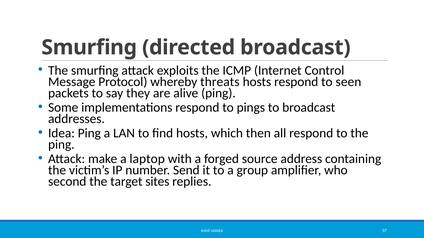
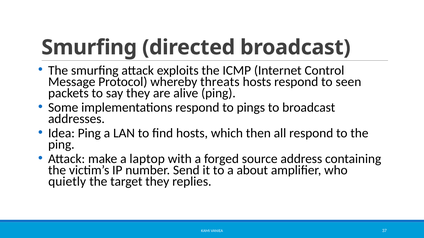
group: group -> about
second: second -> quietly
target sites: sites -> they
